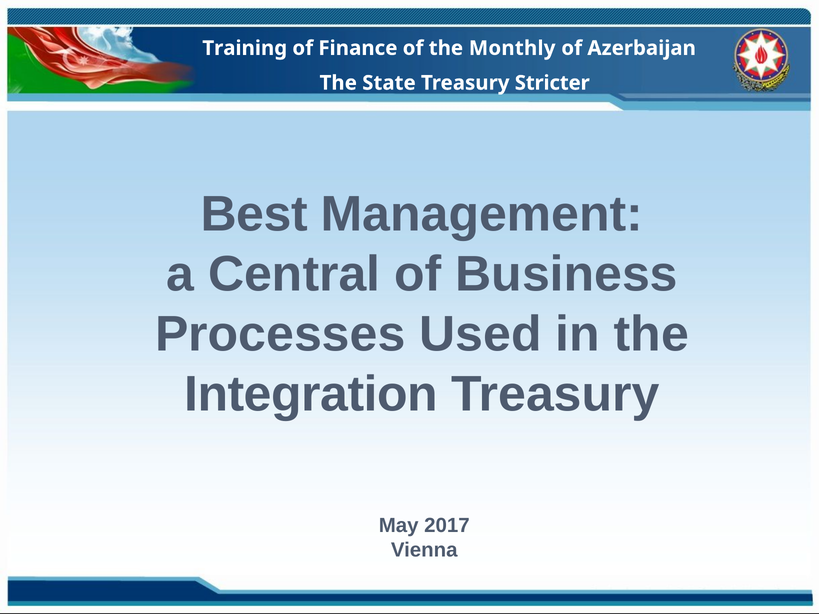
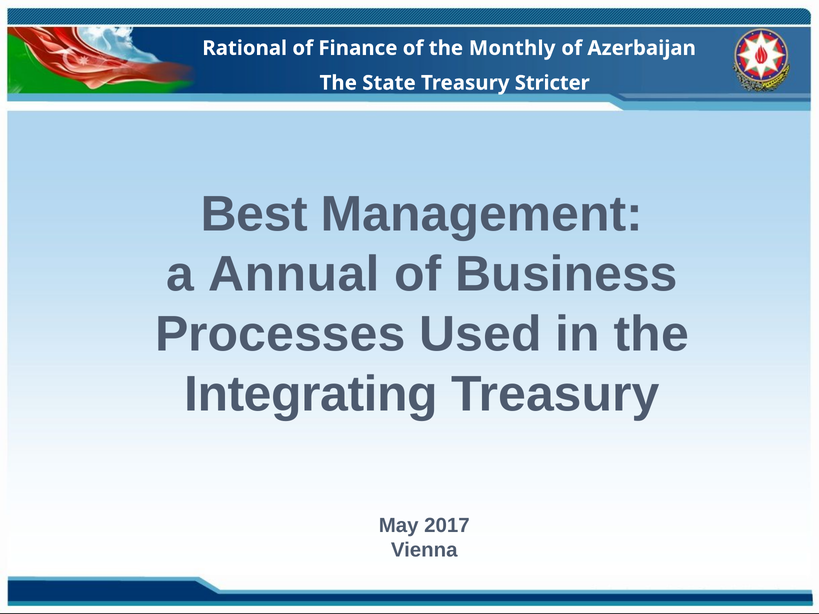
Training: Training -> Rational
Central: Central -> Annual
Integration: Integration -> Integrating
